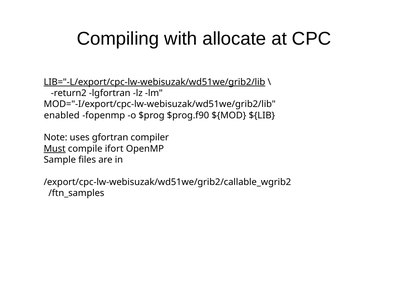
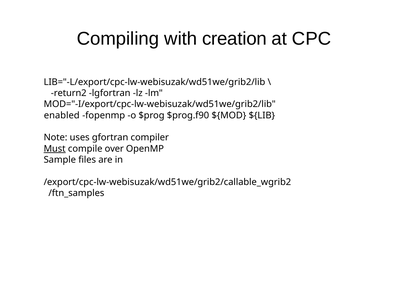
allocate: allocate -> creation
LIB="-L/export/cpc-lw-webisuzak/wd51we/grib2/lib underline: present -> none
ifort: ifort -> over
